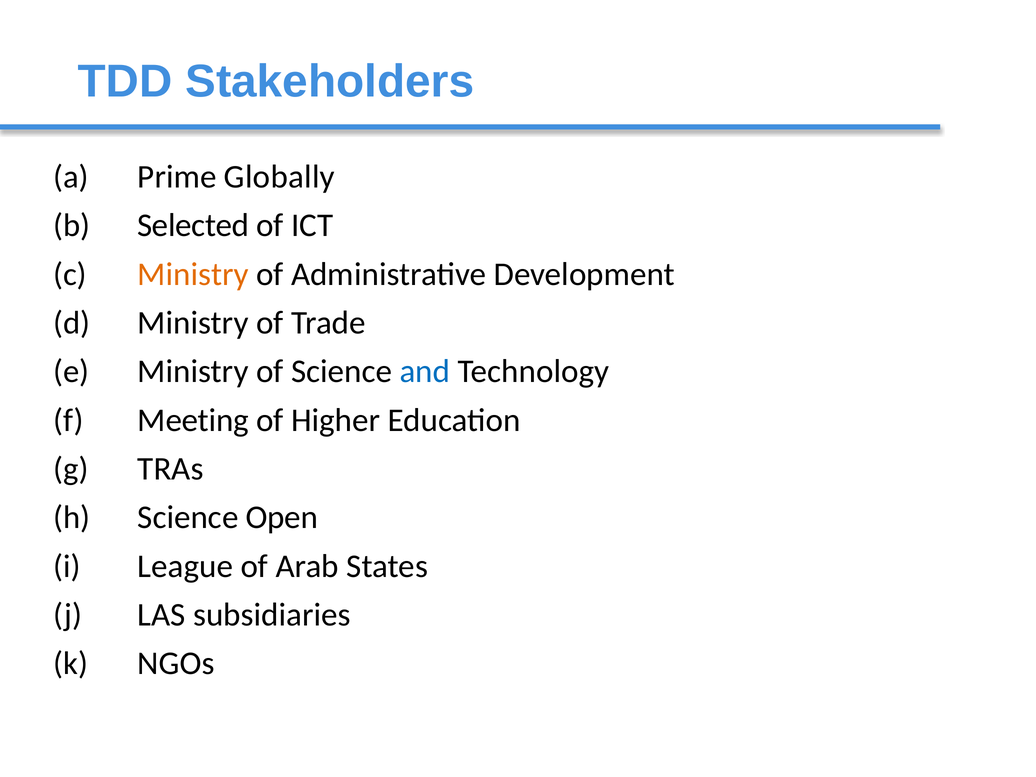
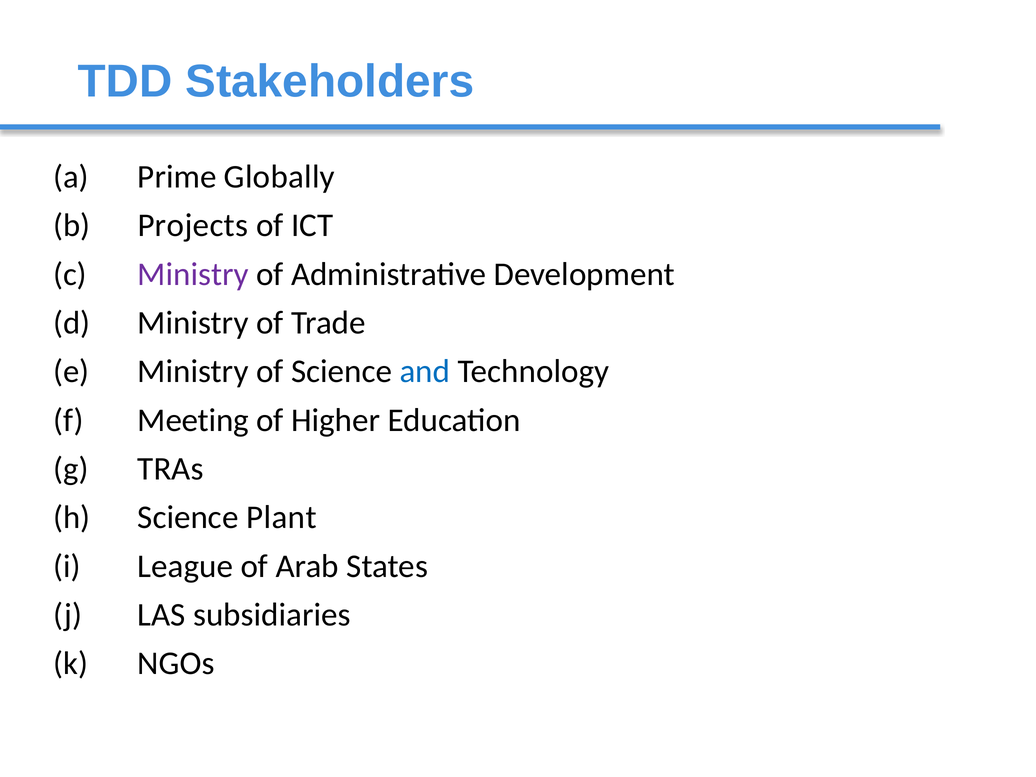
Selected: Selected -> Projects
Ministry at (193, 274) colour: orange -> purple
Open: Open -> Plant
